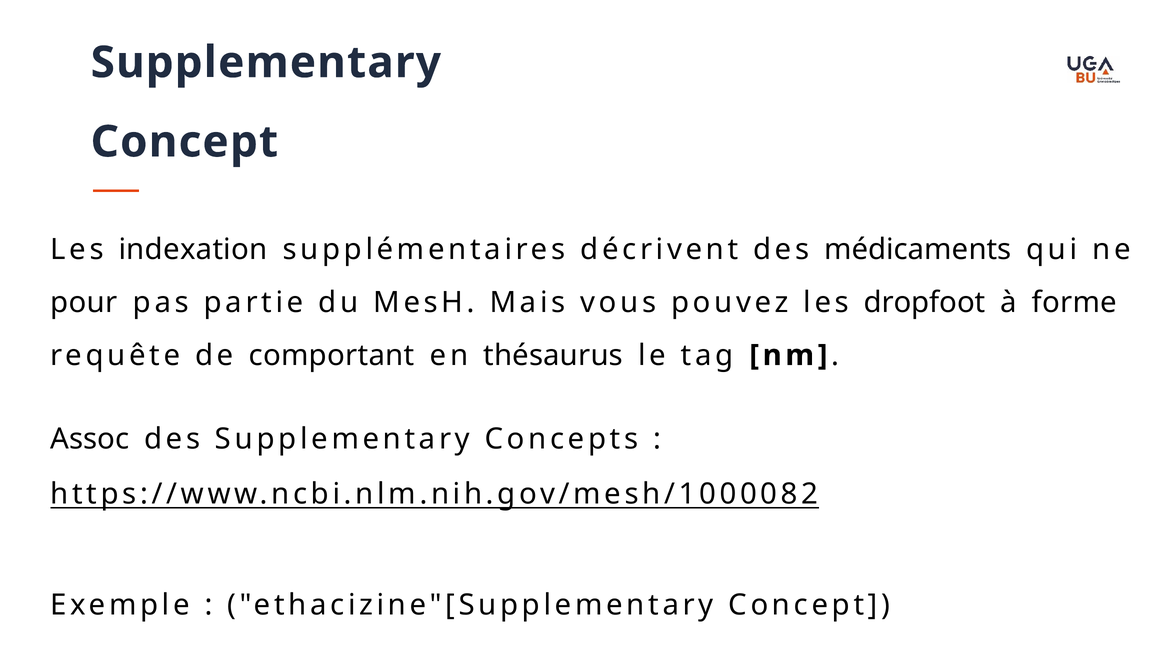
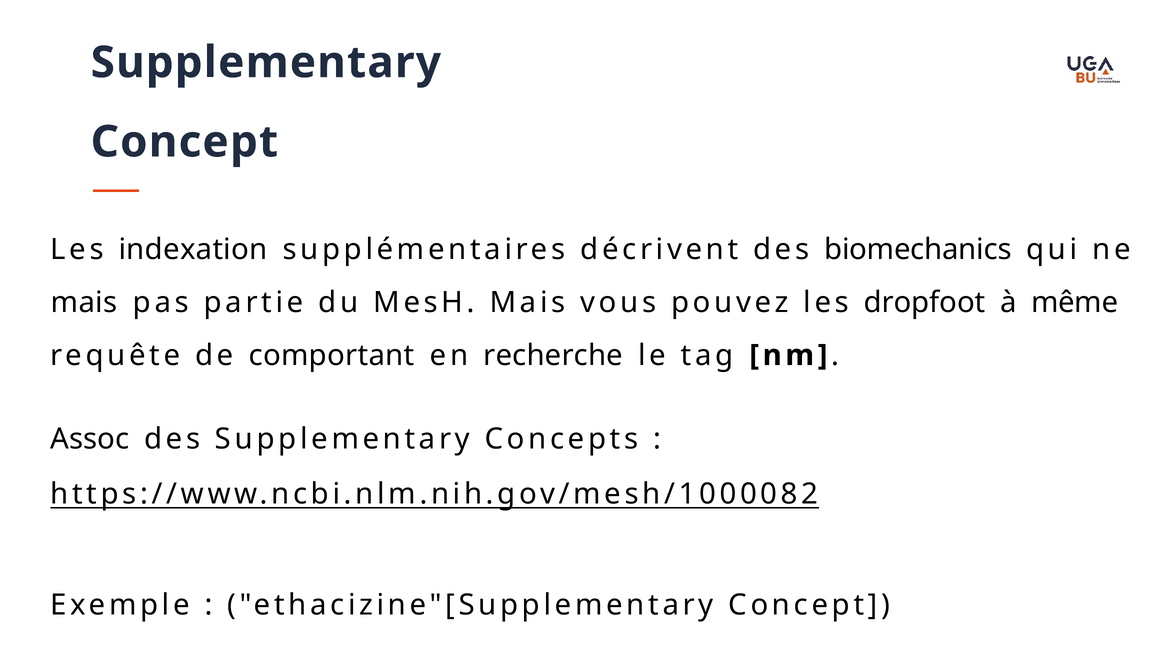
médicaments: médicaments -> biomechanics
pour at (84, 302): pour -> mais
forme: forme -> même
thésaurus: thésaurus -> recherche
